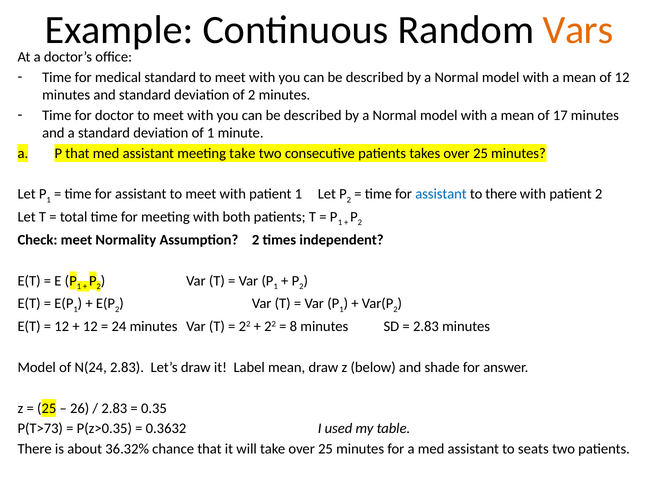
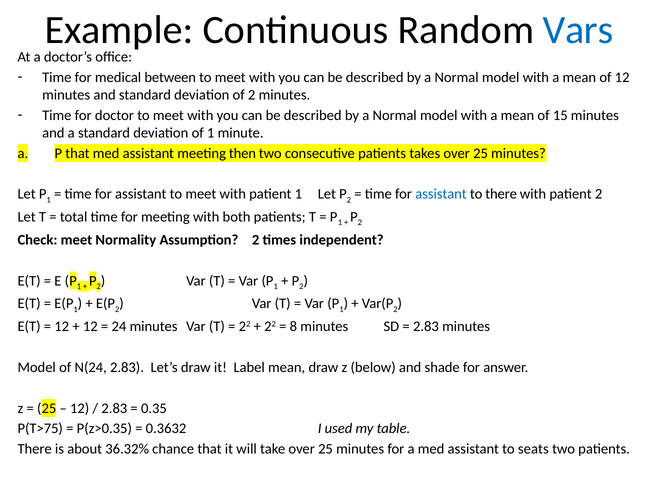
Vars colour: orange -> blue
medical standard: standard -> between
17: 17 -> 15
meeting take: take -> then
26 at (80, 409): 26 -> 12
P(T>73: P(T>73 -> P(T>75
